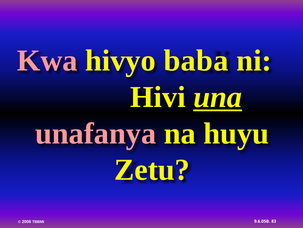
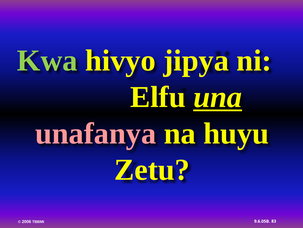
Kwa colour: pink -> light green
baba: baba -> jipya
Hivi: Hivi -> Elfu
